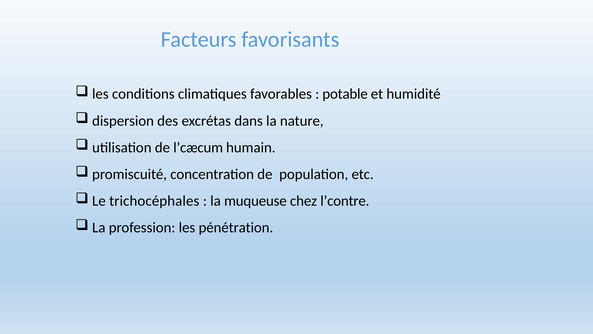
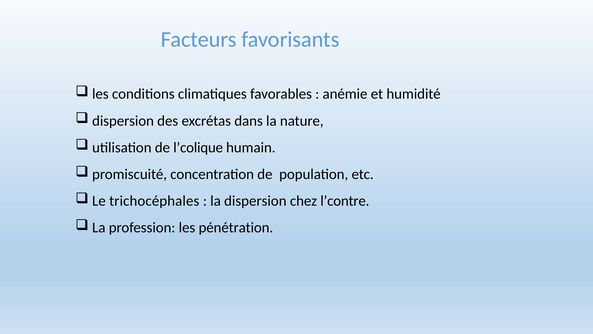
potable: potable -> anémie
l’cæcum: l’cæcum -> l’colique
la muqueuse: muqueuse -> dispersion
